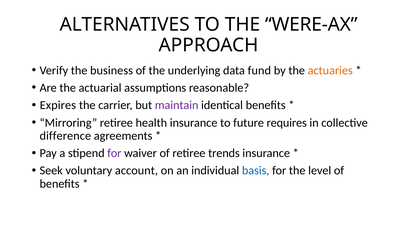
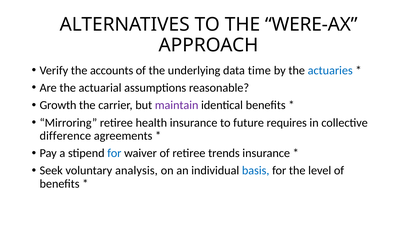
business: business -> accounts
fund: fund -> time
actuaries colour: orange -> blue
Expires: Expires -> Growth
for at (114, 154) colour: purple -> blue
account: account -> analysis
